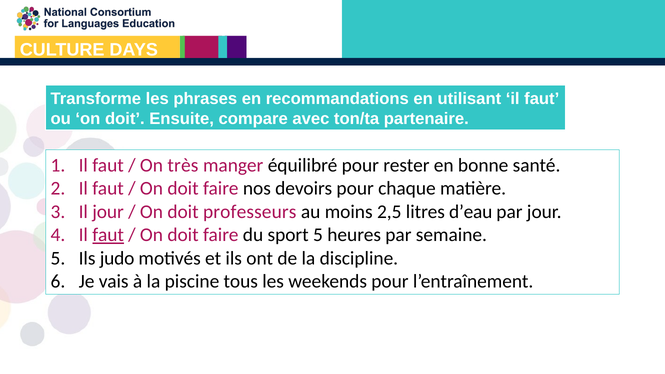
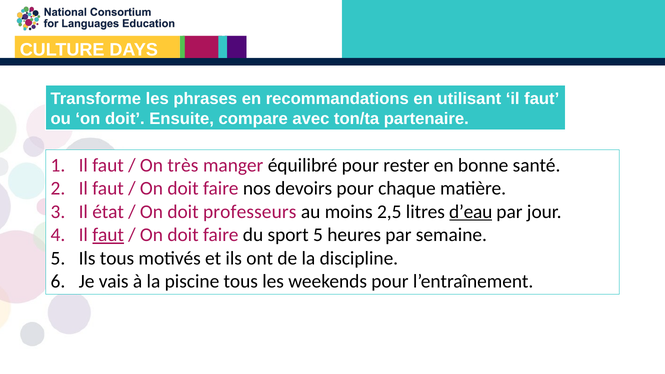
Il jour: jour -> état
d’eau underline: none -> present
Ils judo: judo -> tous
